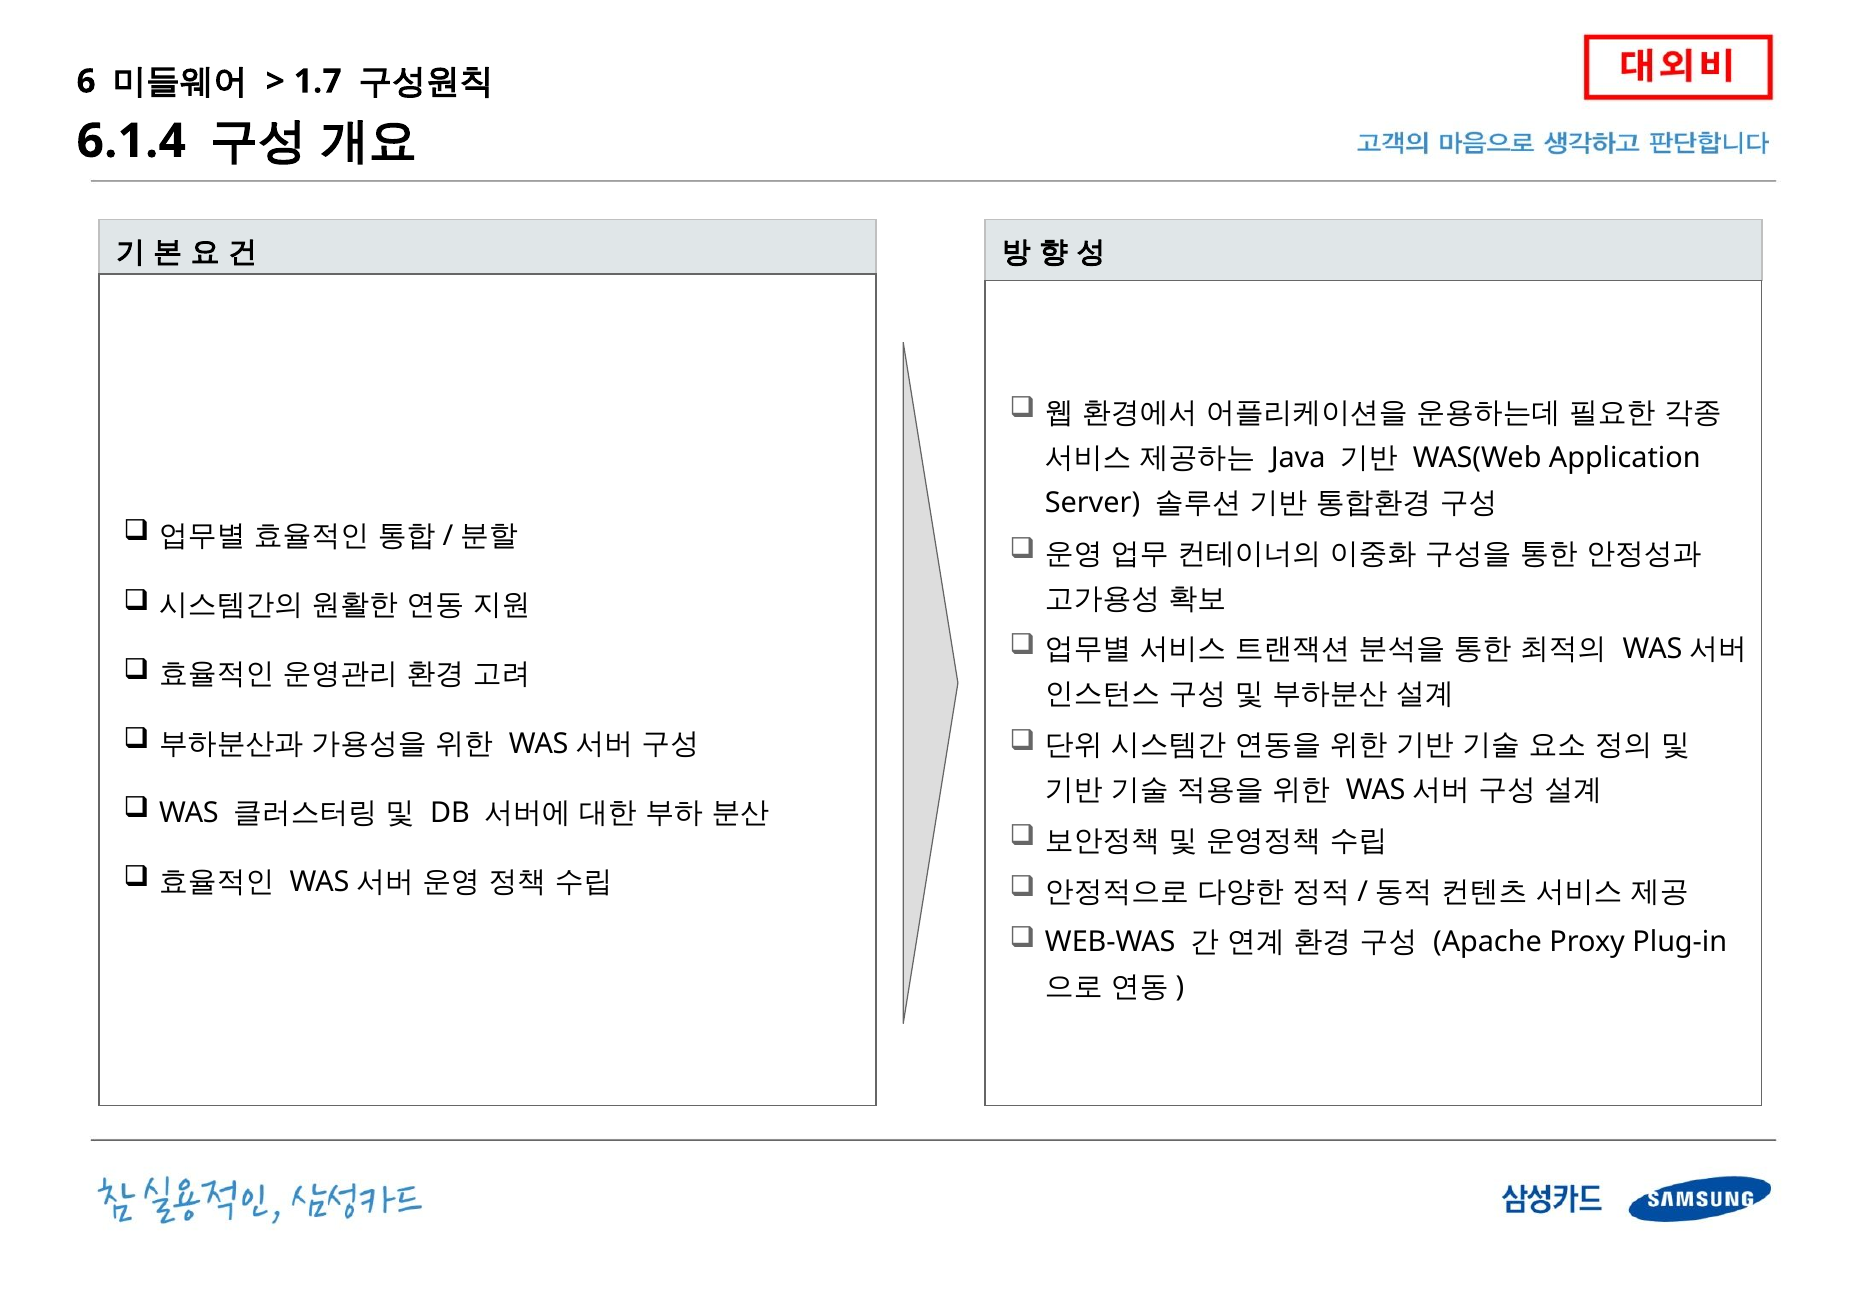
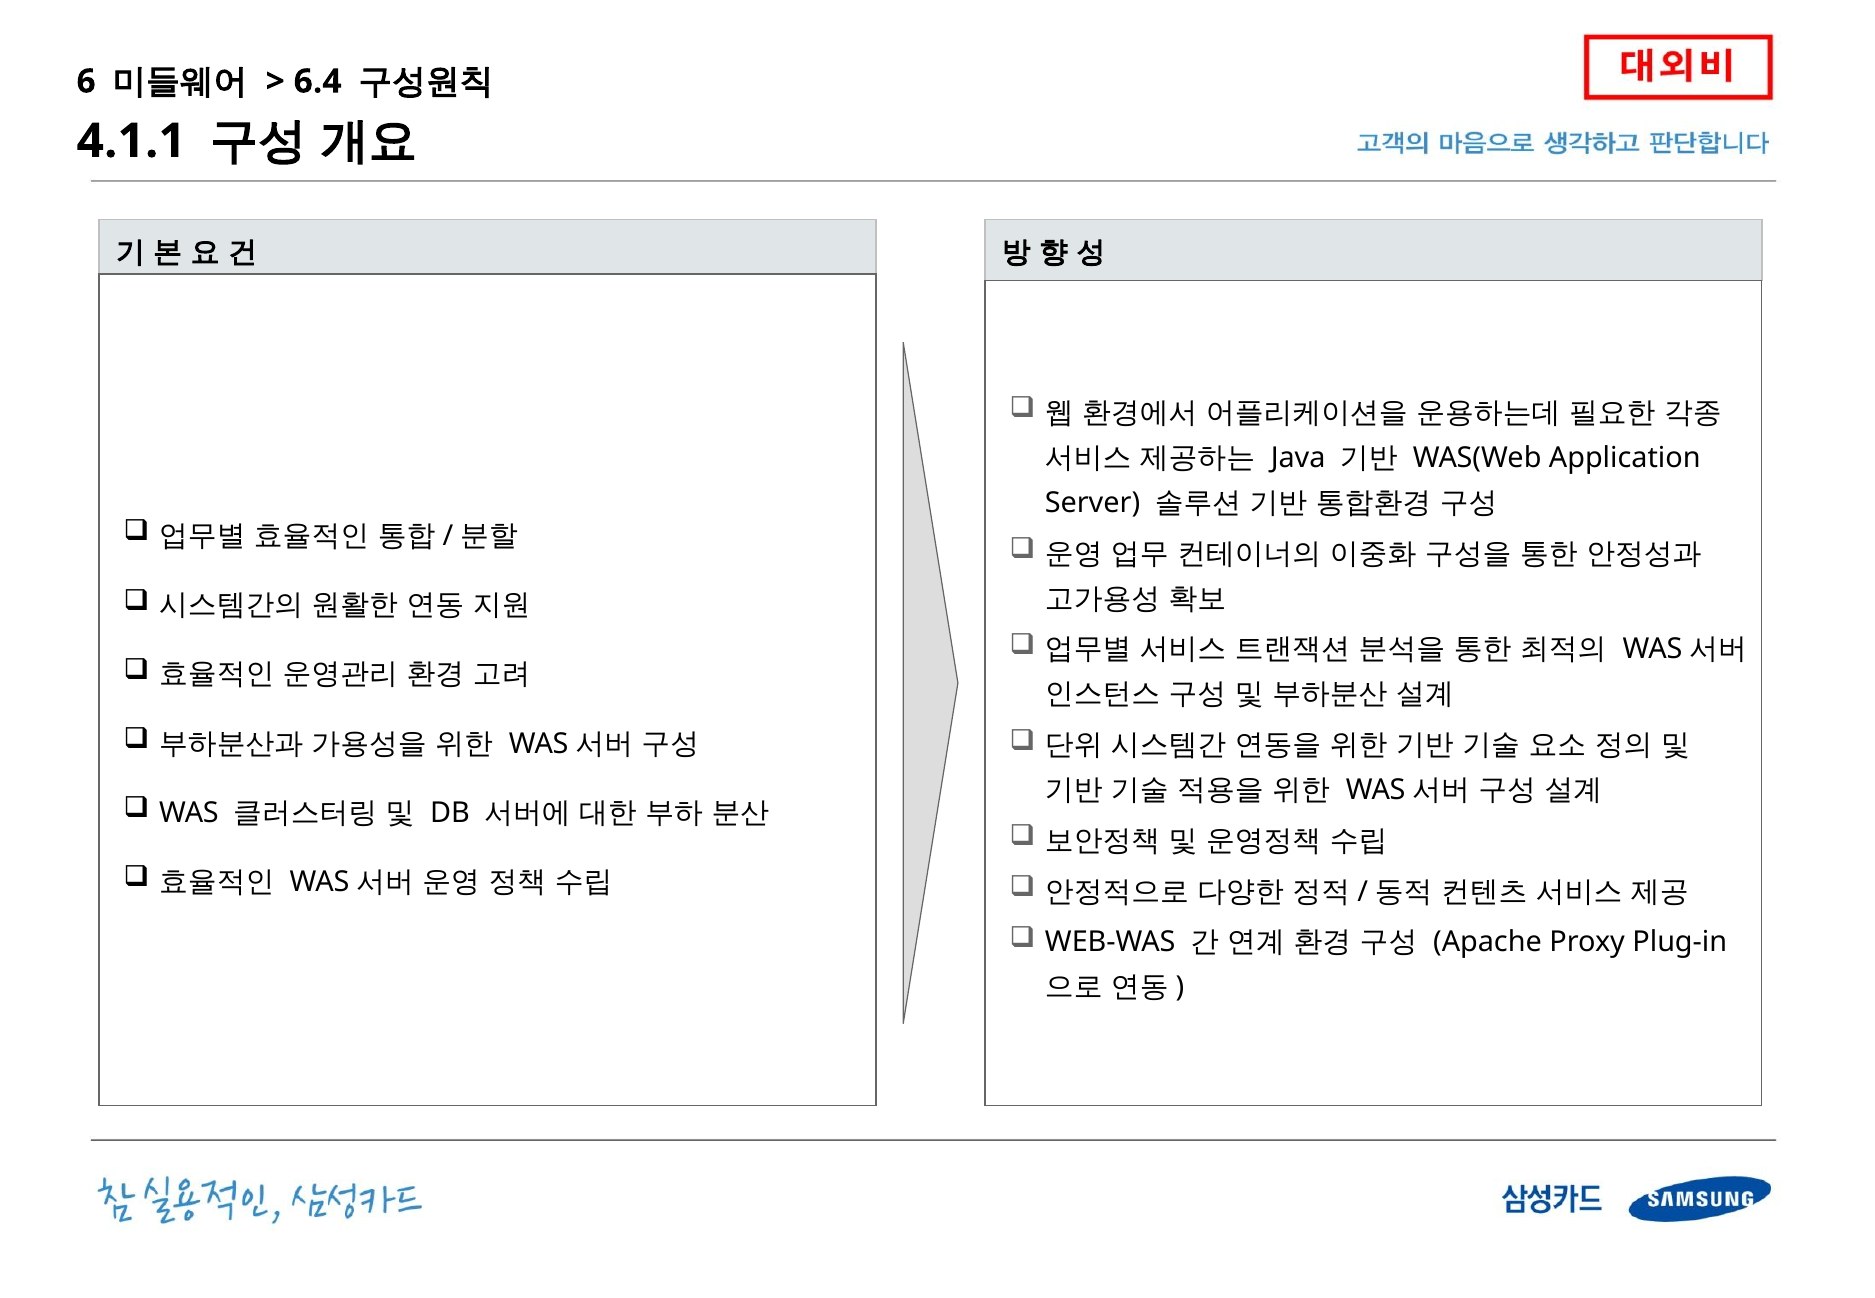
1.7: 1.7 -> 6.4
6.1.4: 6.1.4 -> 4.1.1
